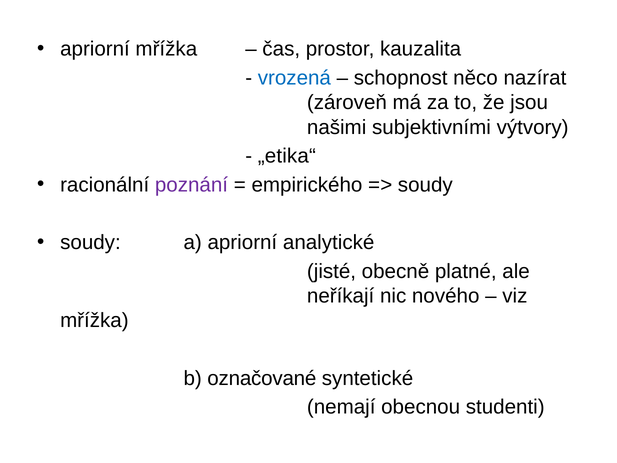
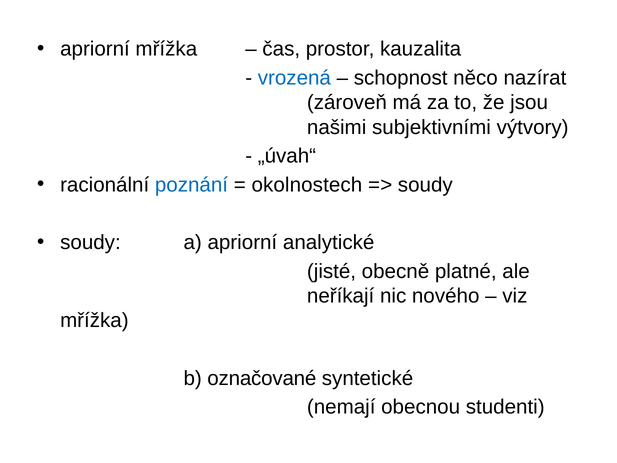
„etika“: „etika“ -> „úvah“
poznání colour: purple -> blue
empirického: empirického -> okolnostech
